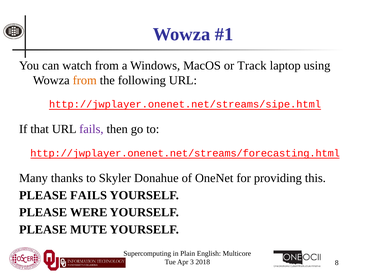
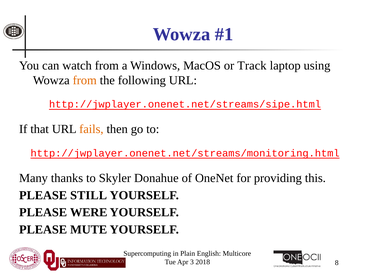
fails at (91, 129) colour: purple -> orange
http://jwplayer.onenet.net/streams/forecasting.html: http://jwplayer.onenet.net/streams/forecasting.html -> http://jwplayer.onenet.net/streams/monitoring.html
PLEASE FAILS: FAILS -> STILL
